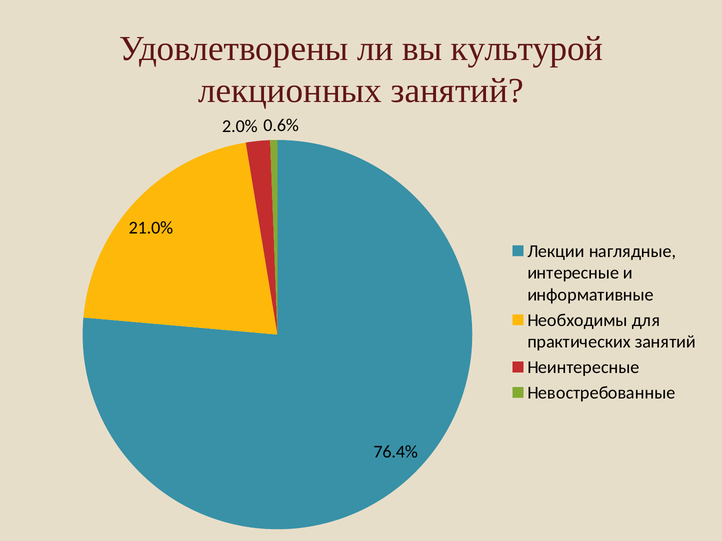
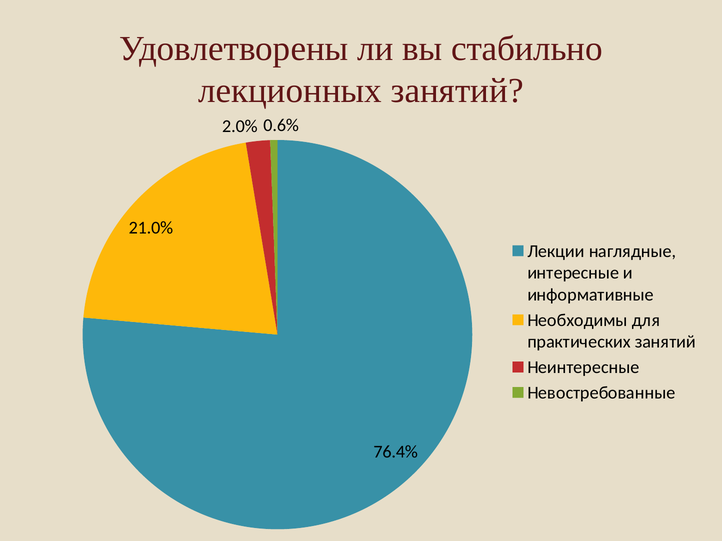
культурой: культурой -> стабильно
